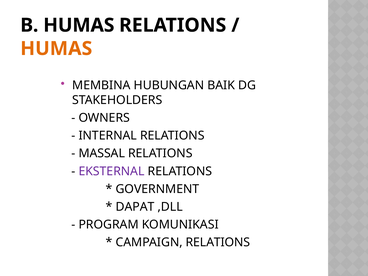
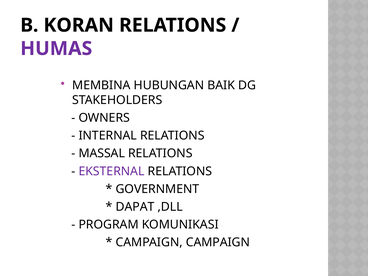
B HUMAS: HUMAS -> KORAN
HUMAS at (56, 49) colour: orange -> purple
CAMPAIGN RELATIONS: RELATIONS -> CAMPAIGN
